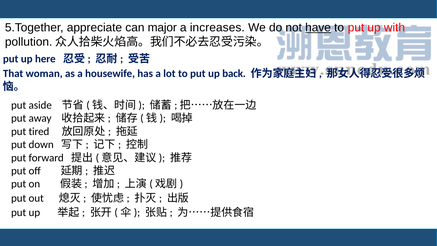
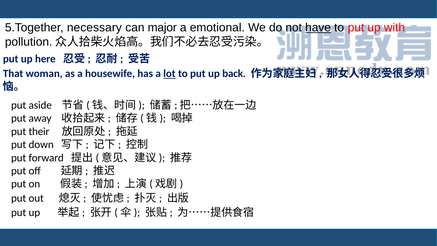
appreciate: appreciate -> necessary
increases: increases -> emotional
lot underline: none -> present
tired: tired -> their
